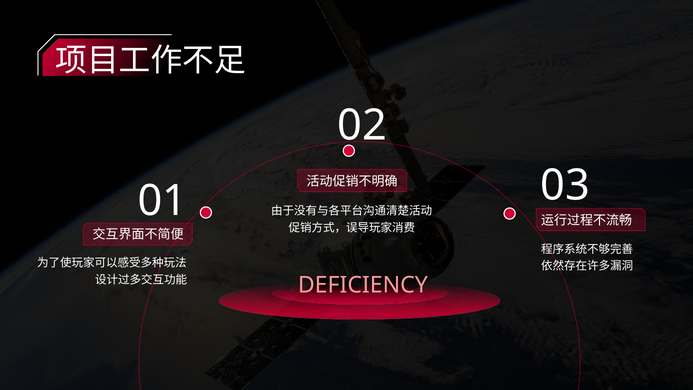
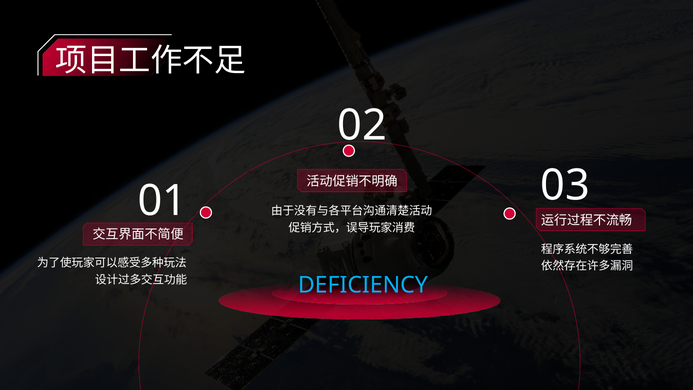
DEFICIENCY colour: pink -> light blue
